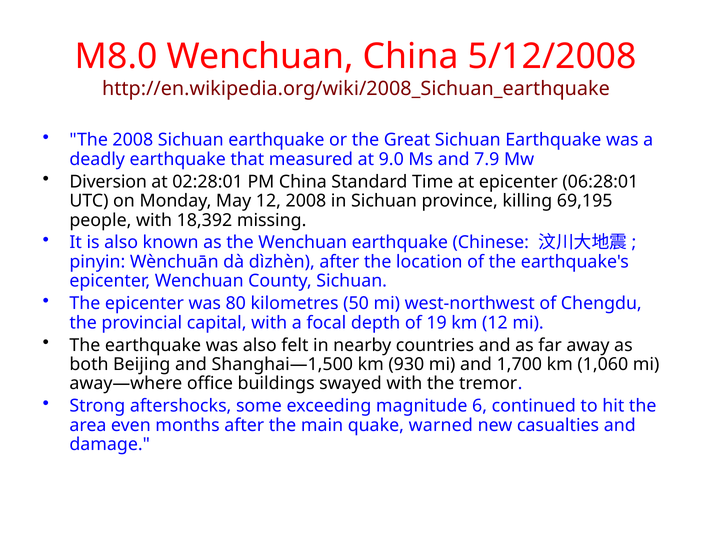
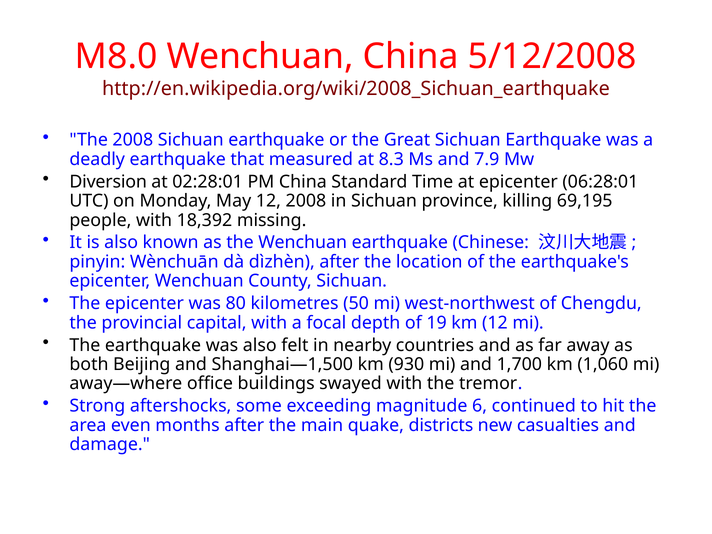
9.0: 9.0 -> 8.3
warned: warned -> districts
